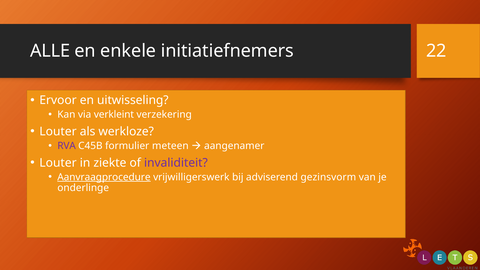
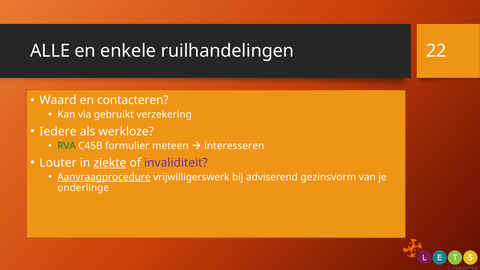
initiatiefnemers: initiatiefnemers -> ruilhandelingen
Ervoor: Ervoor -> Waard
uitwisseling: uitwisseling -> contacteren
verkleint: verkleint -> gebruikt
Louter at (58, 131): Louter -> Iedere
RVA colour: purple -> green
aangenamer: aangenamer -> interesseren
ziekte underline: none -> present
